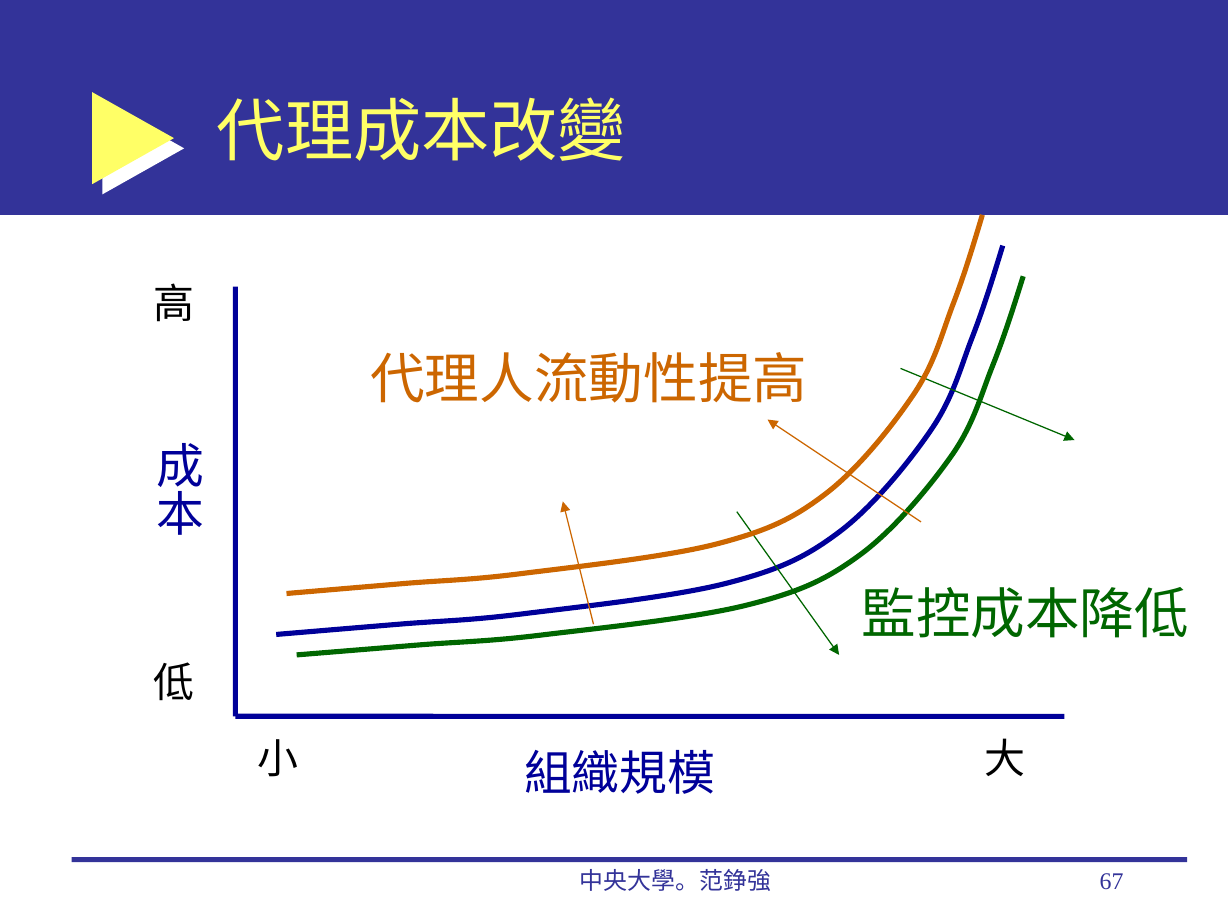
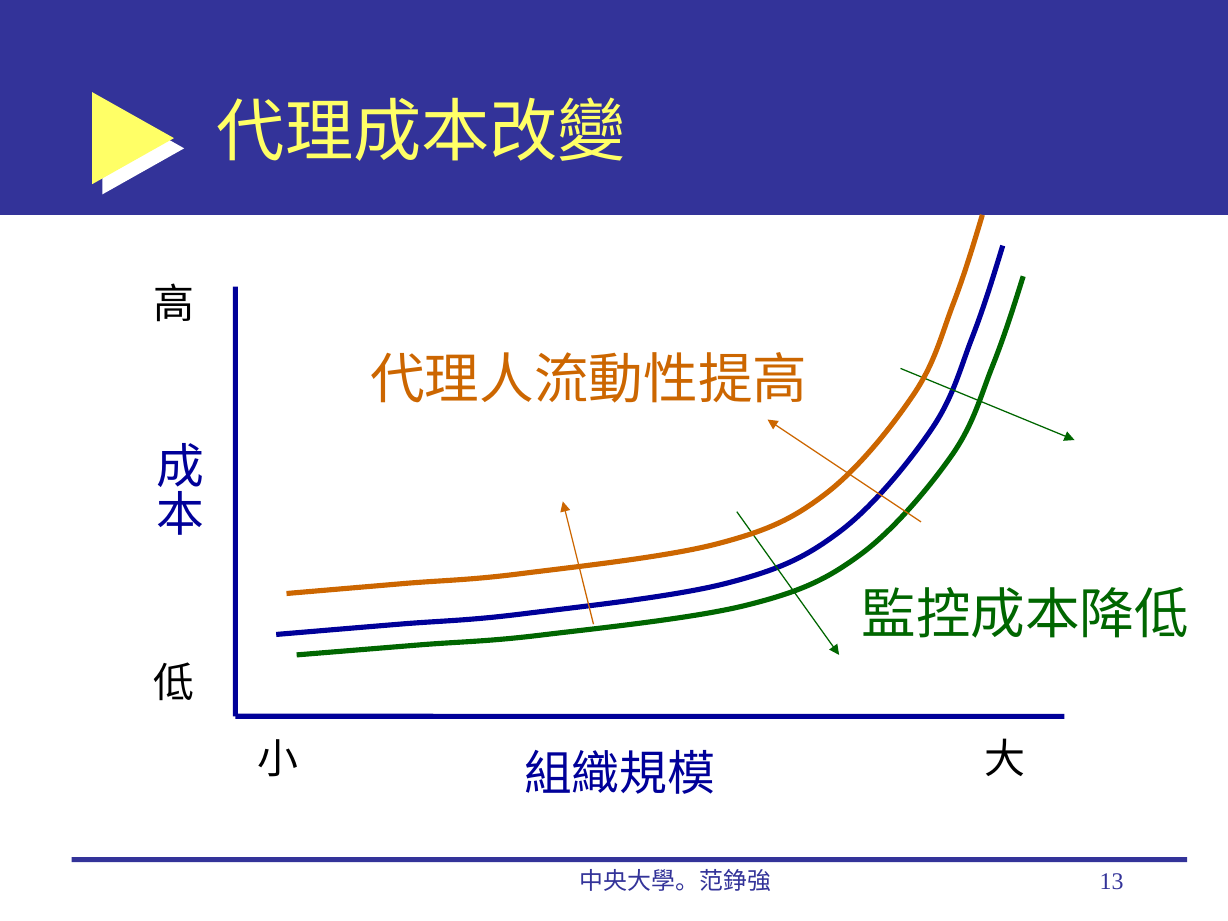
67: 67 -> 13
